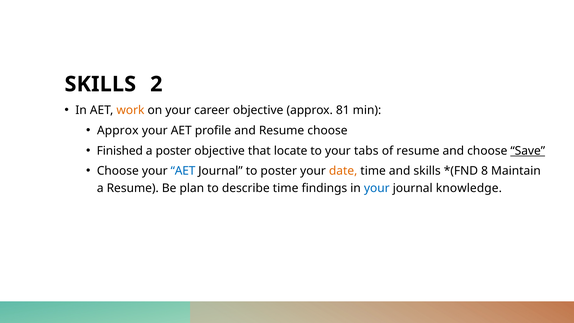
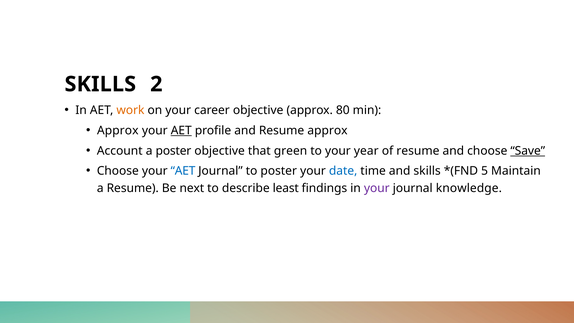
81: 81 -> 80
AET at (181, 131) underline: none -> present
Resume choose: choose -> approx
Finished: Finished -> Account
locate: locate -> green
tabs: tabs -> year
date colour: orange -> blue
8: 8 -> 5
plan: plan -> next
describe time: time -> least
your at (377, 188) colour: blue -> purple
